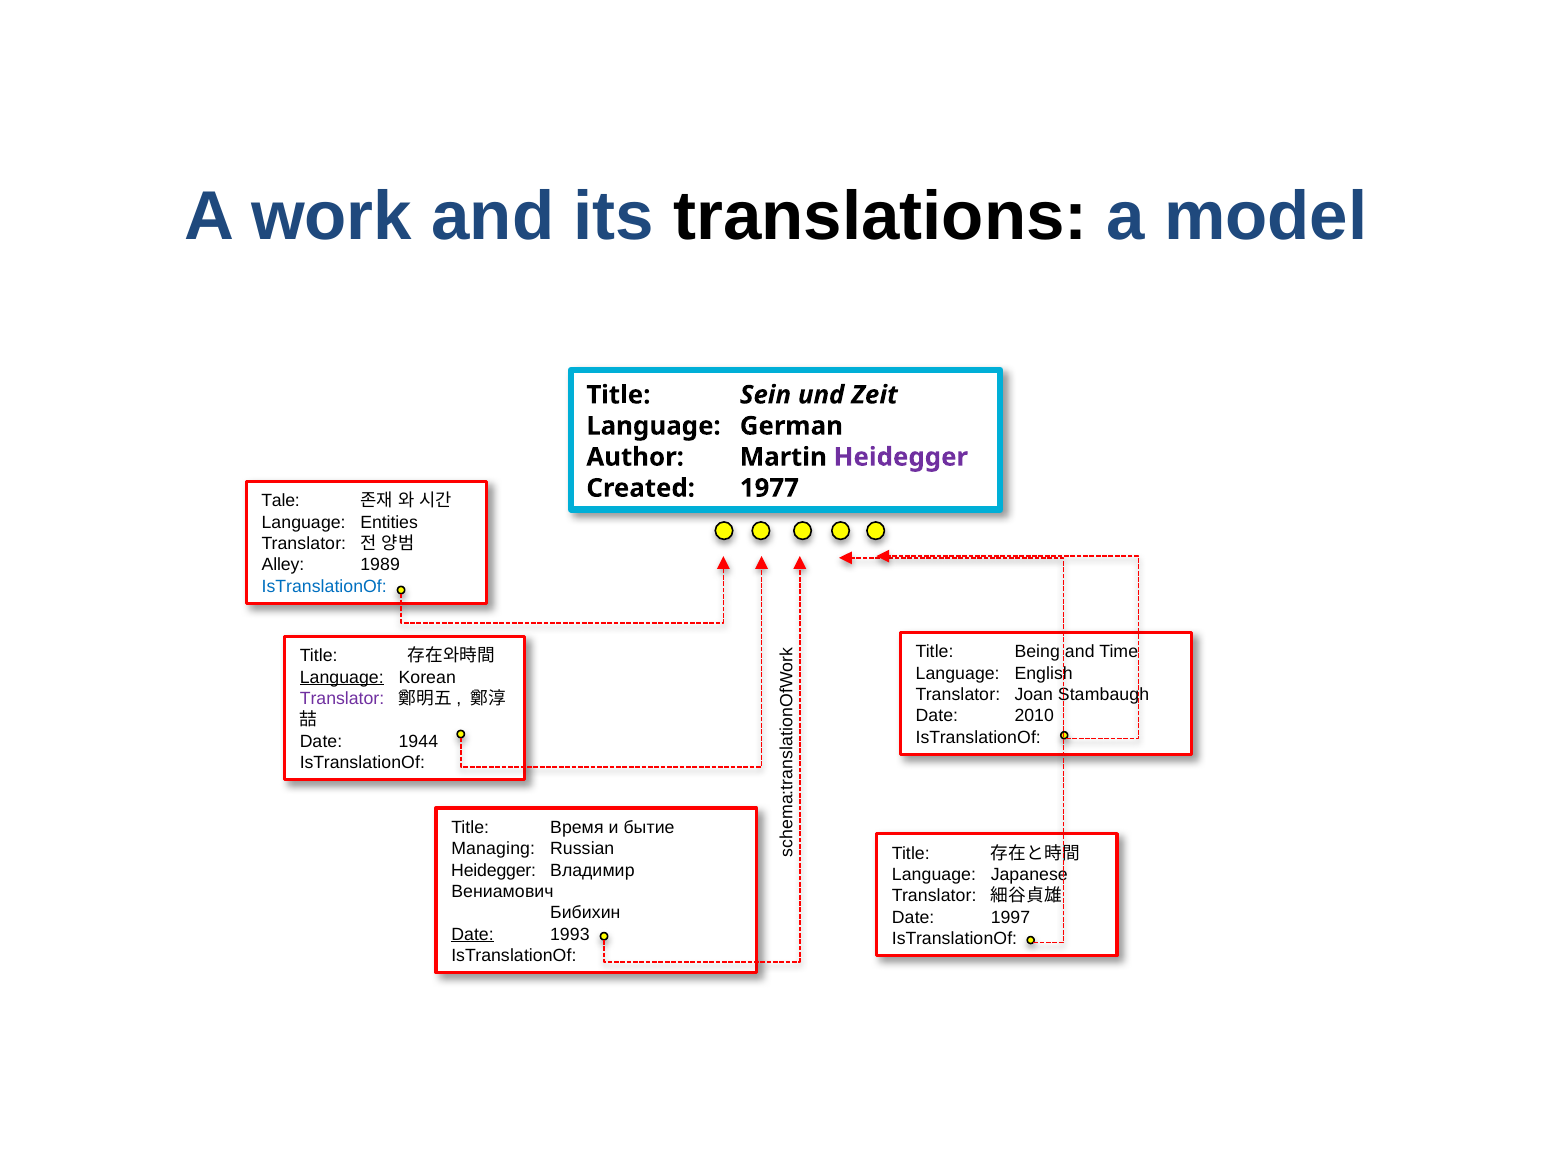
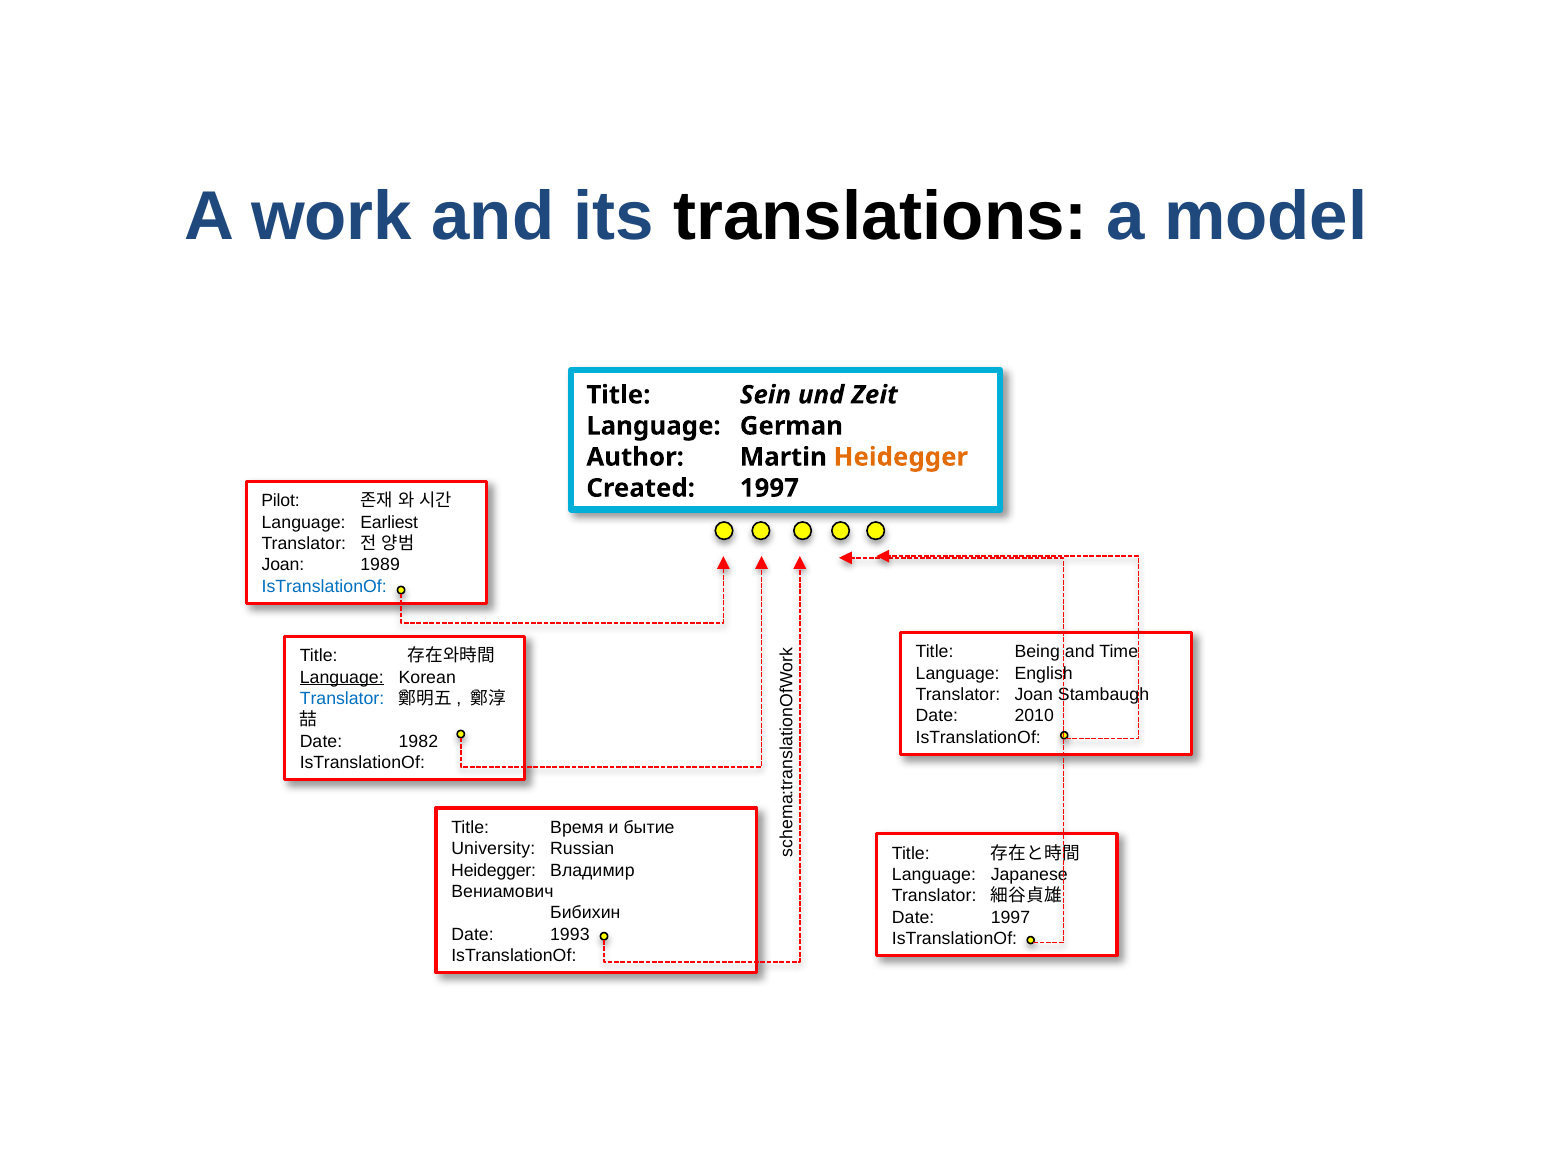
Heidegger at (901, 457) colour: purple -> orange
Created 1977: 1977 -> 1997
Tale: Tale -> Pilot
Entities: Entities -> Earliest
Alley at (283, 565): Alley -> Joan
Translator at (342, 699) colour: purple -> blue
1944: 1944 -> 1982
Managing: Managing -> University
Date at (473, 935) underline: present -> none
